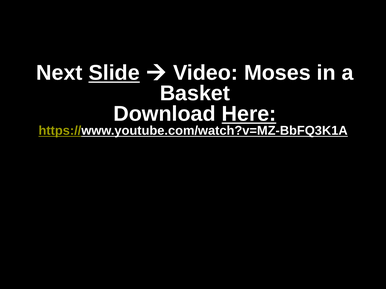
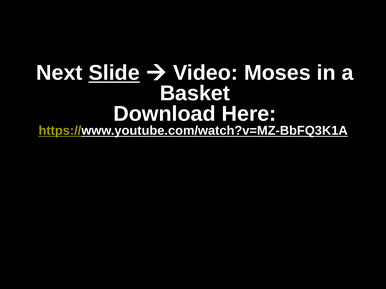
Here underline: present -> none
